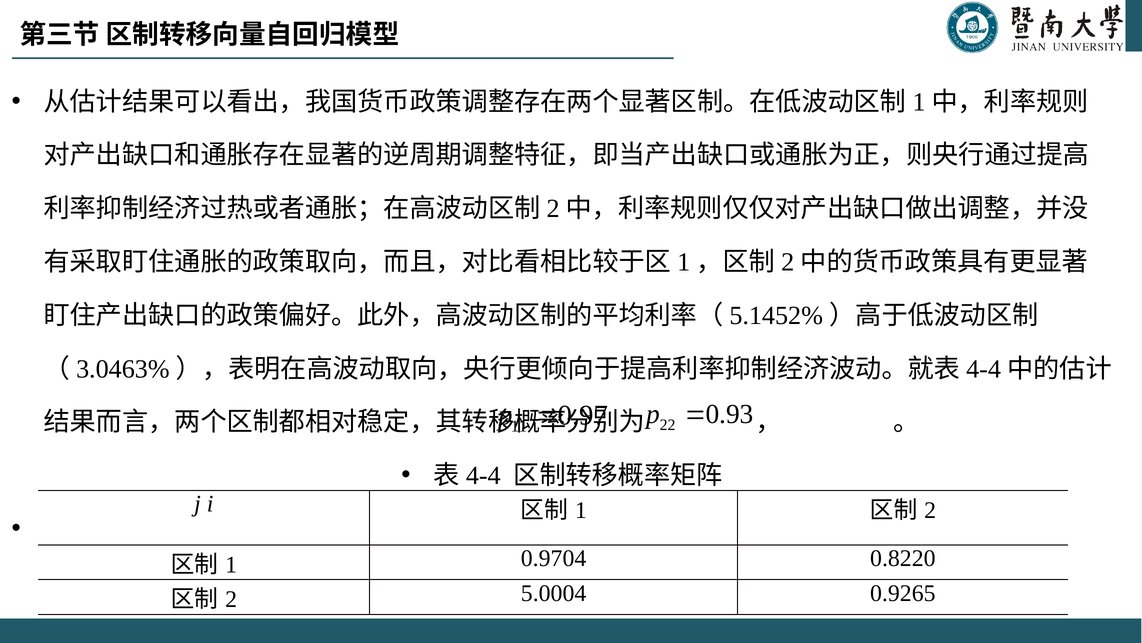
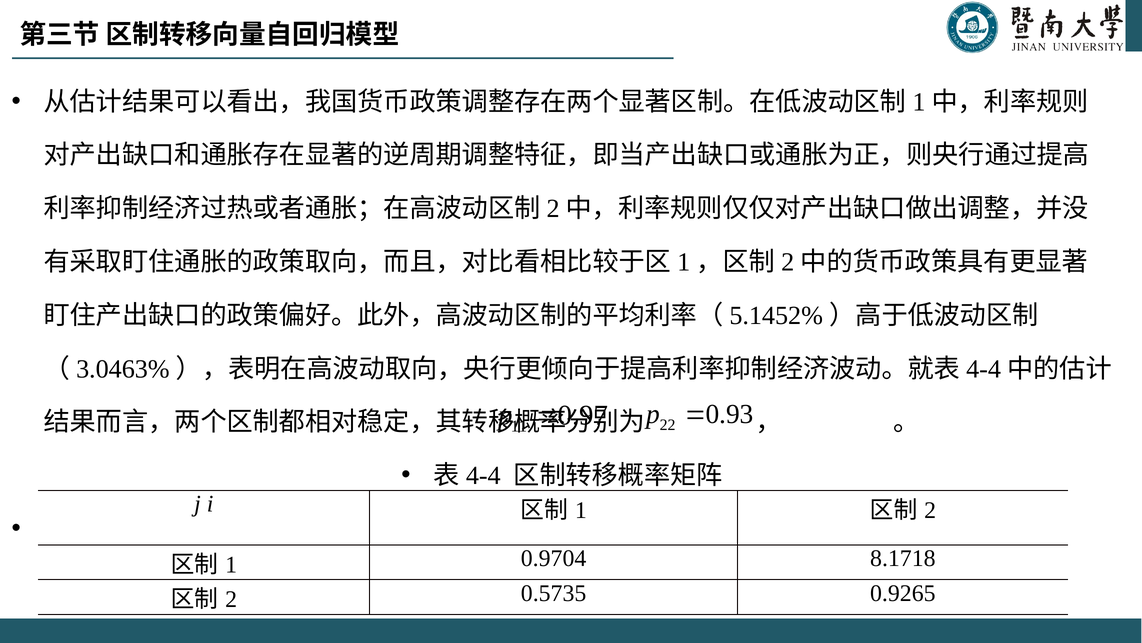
0.8220: 0.8220 -> 8.1718
5.0004: 5.0004 -> 0.5735
